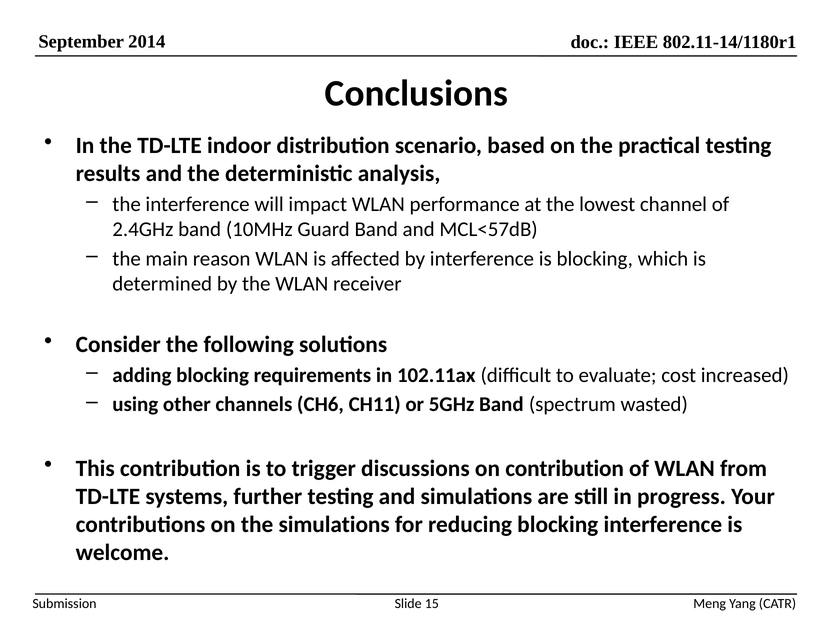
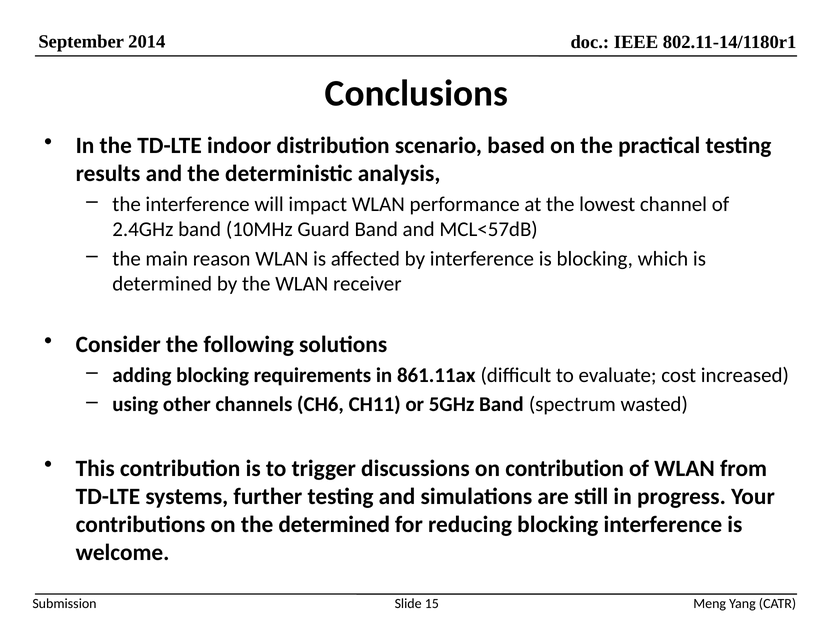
102.11ax: 102.11ax -> 861.11ax
the simulations: simulations -> determined
